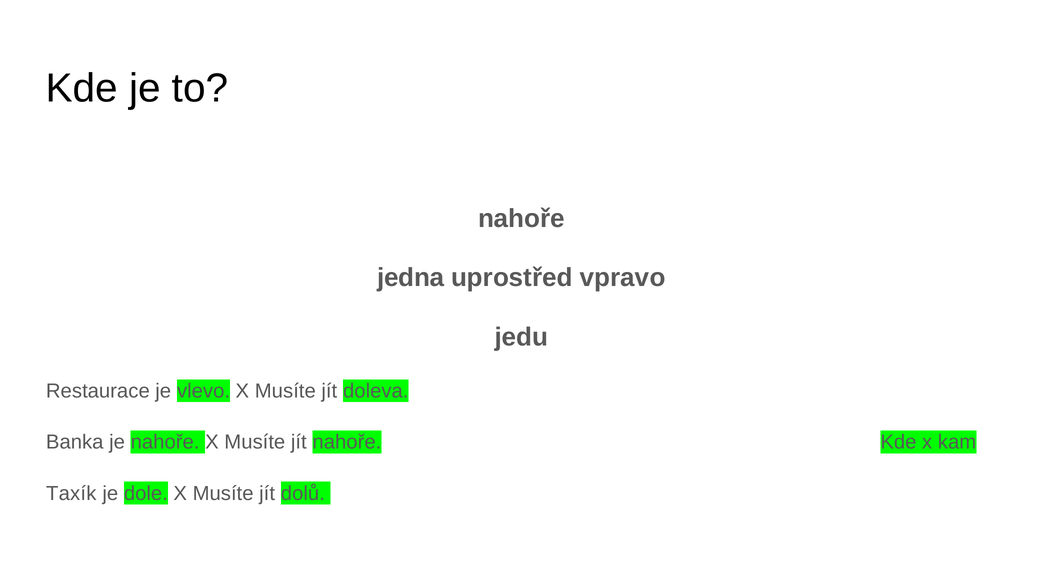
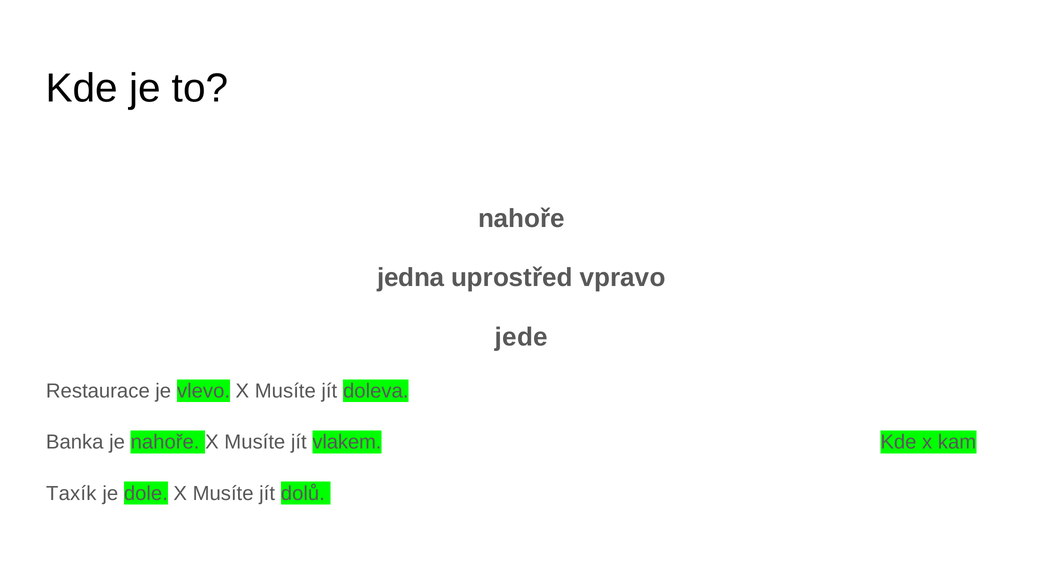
jedu: jedu -> jede
jít nahoře: nahoře -> vlakem
